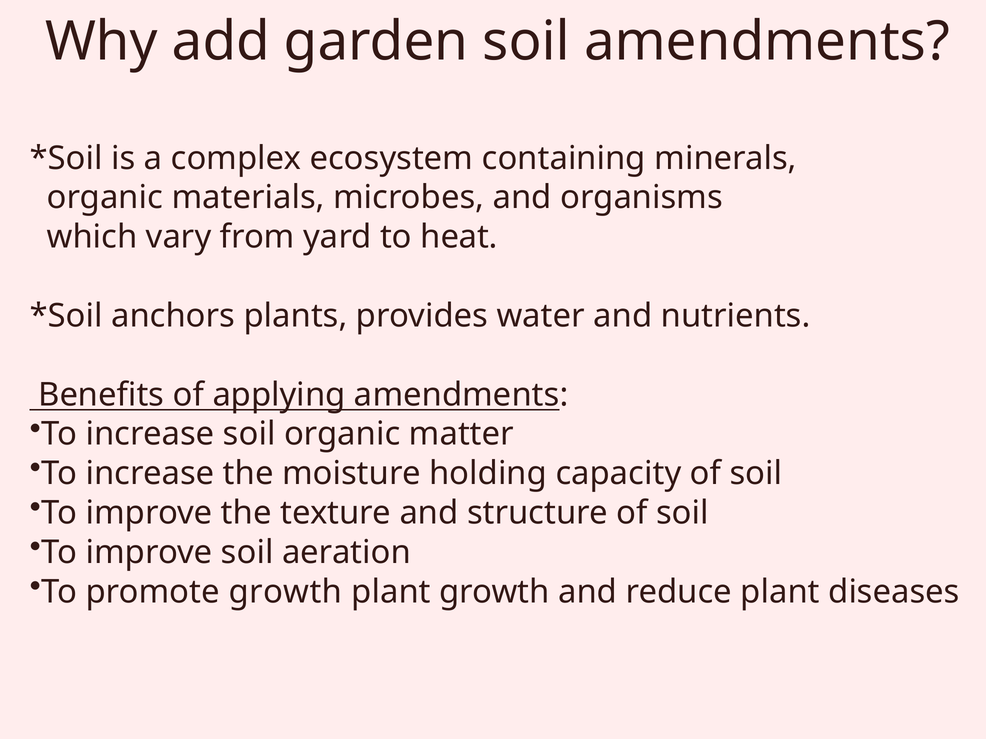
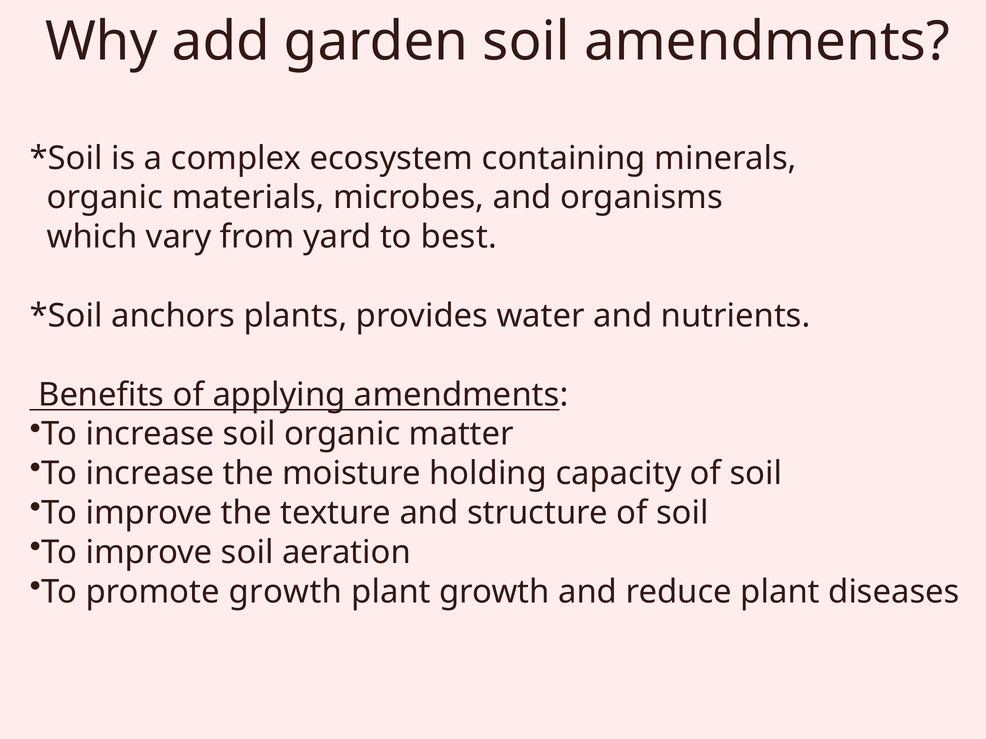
heat: heat -> best
